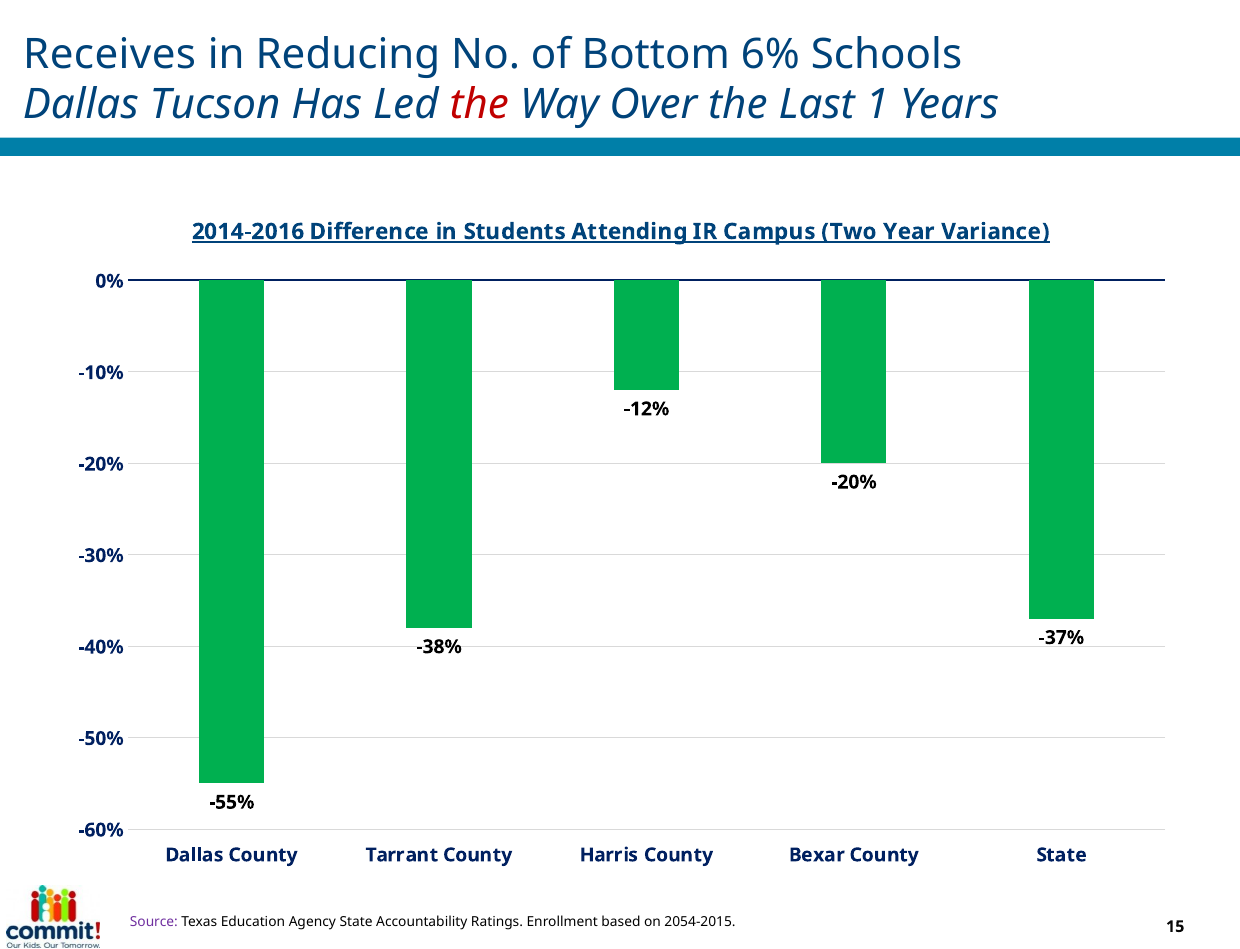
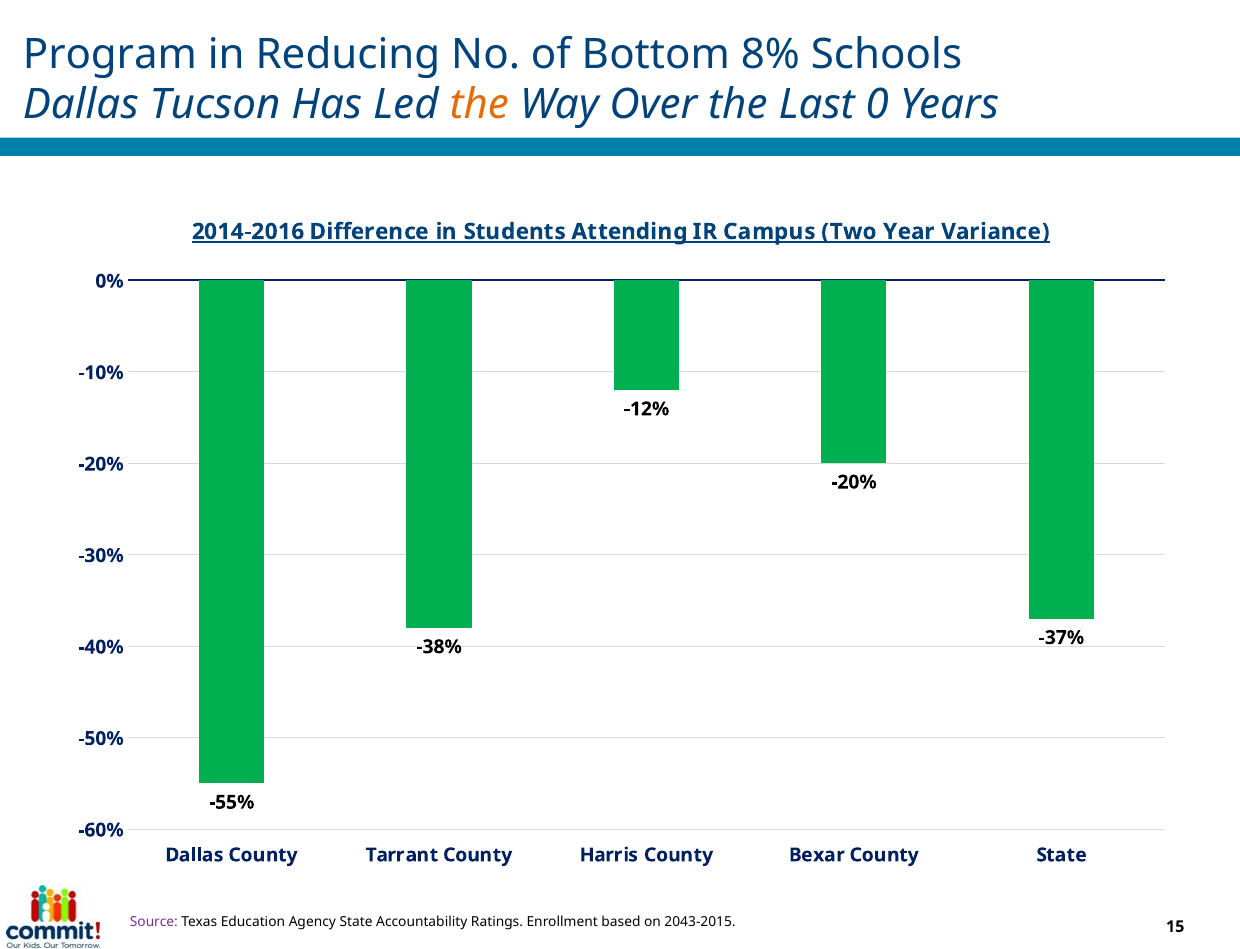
Receives: Receives -> Program
6%: 6% -> 8%
the at (479, 105) colour: red -> orange
1: 1 -> 0
2054-2015: 2054-2015 -> 2043-2015
